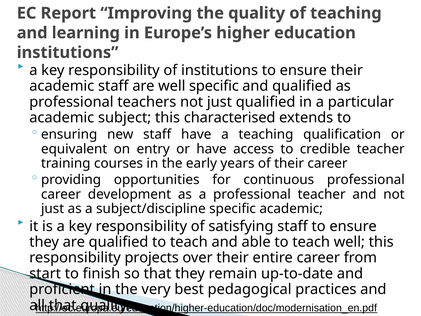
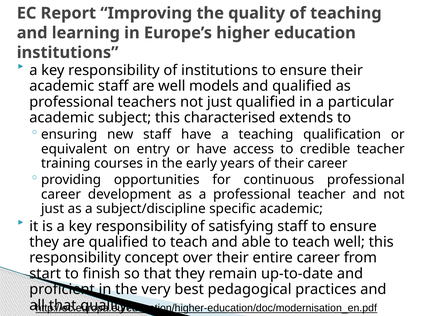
well specific: specific -> models
projects: projects -> concept
